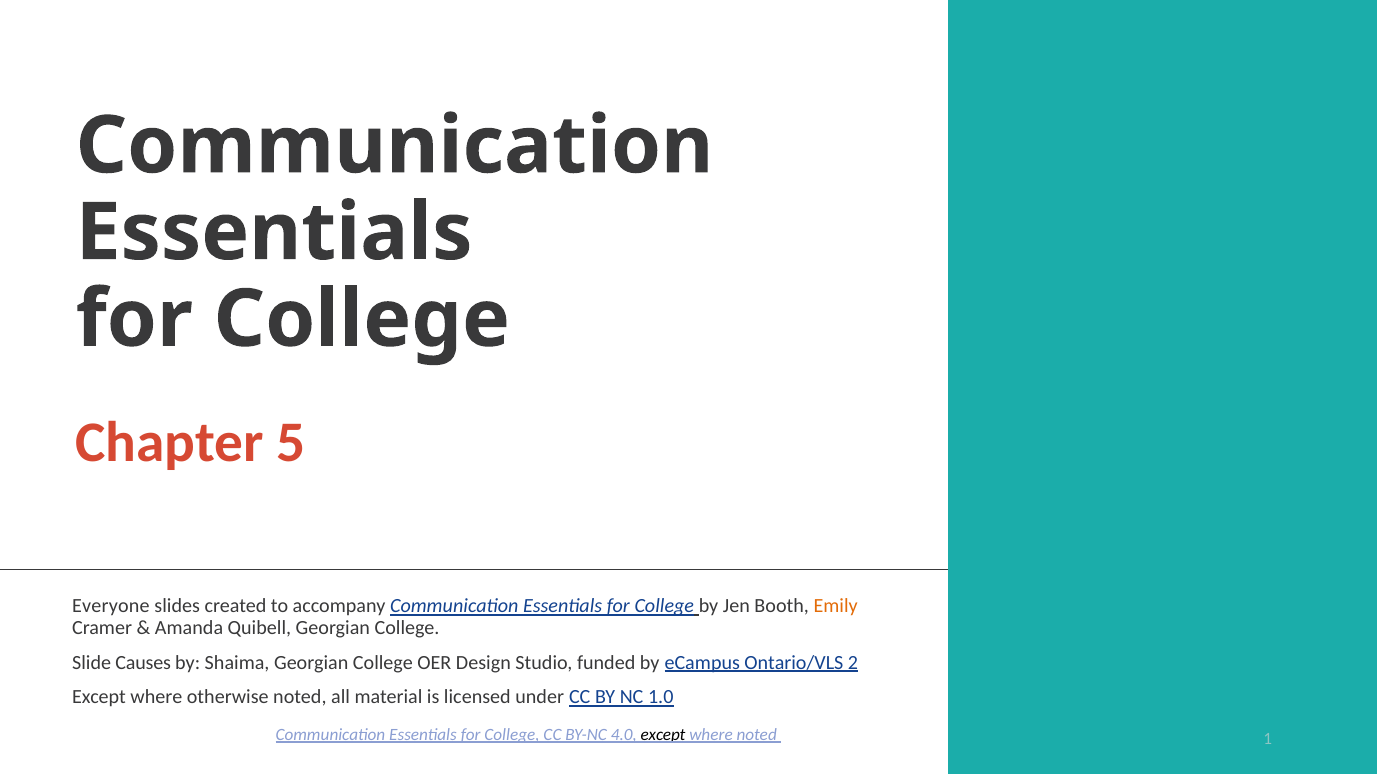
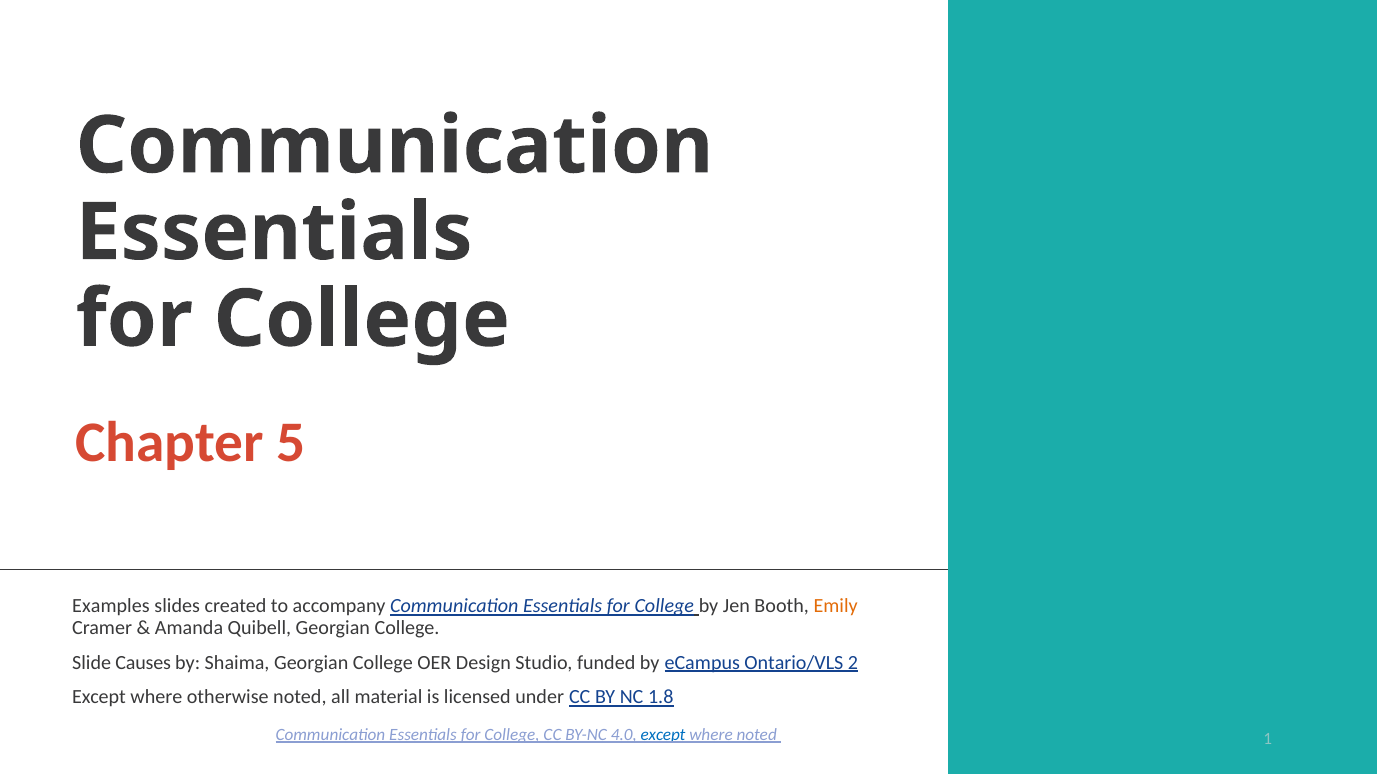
Everyone: Everyone -> Examples
1.0: 1.0 -> 1.8
except at (663, 735) colour: black -> blue
